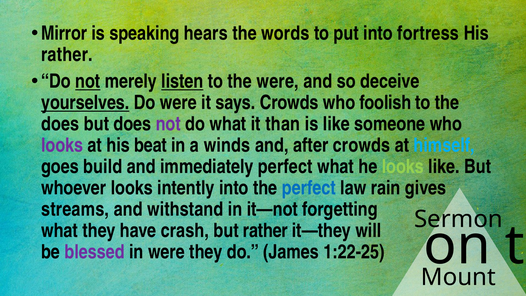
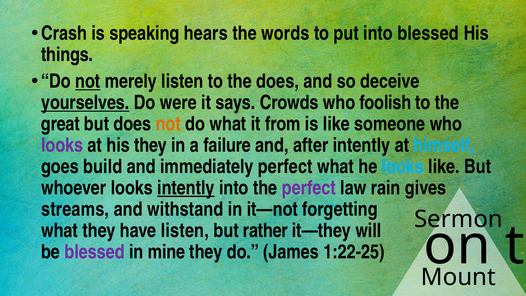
Mirror: Mirror -> Crash
into fortress: fortress -> blessed
rather at (67, 55): rather -> things
listen at (182, 81) underline: present -> none
the were: were -> does
does at (60, 124): does -> great
not at (168, 124) colour: purple -> orange
than: than -> from
his beat: beat -> they
winds: winds -> failure
after crowds: crowds -> intently
looks at (403, 167) colour: light green -> light blue
intently at (186, 188) underline: none -> present
perfect at (309, 188) colour: blue -> purple
have crash: crash -> listen
in were: were -> mine
